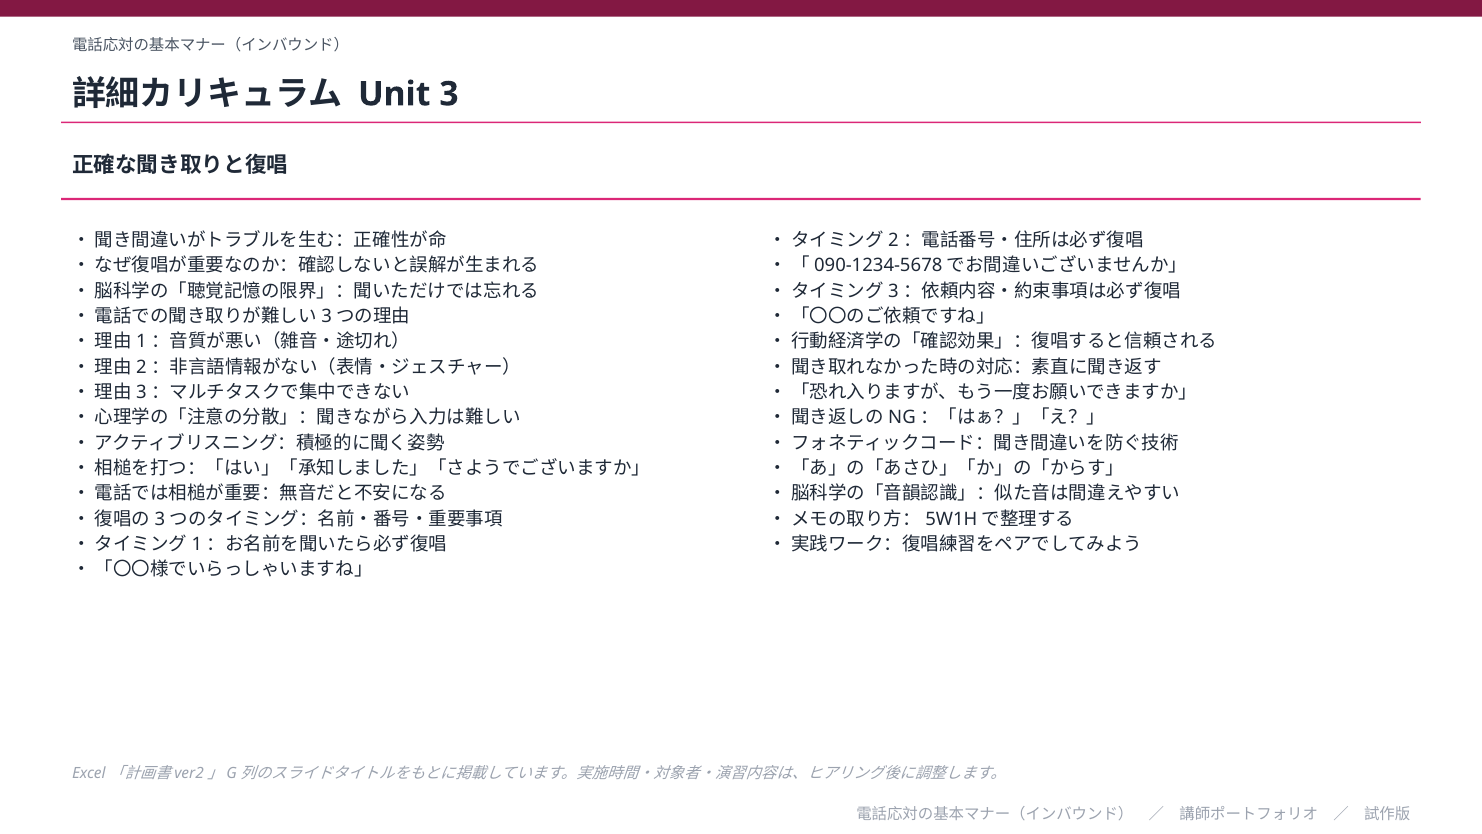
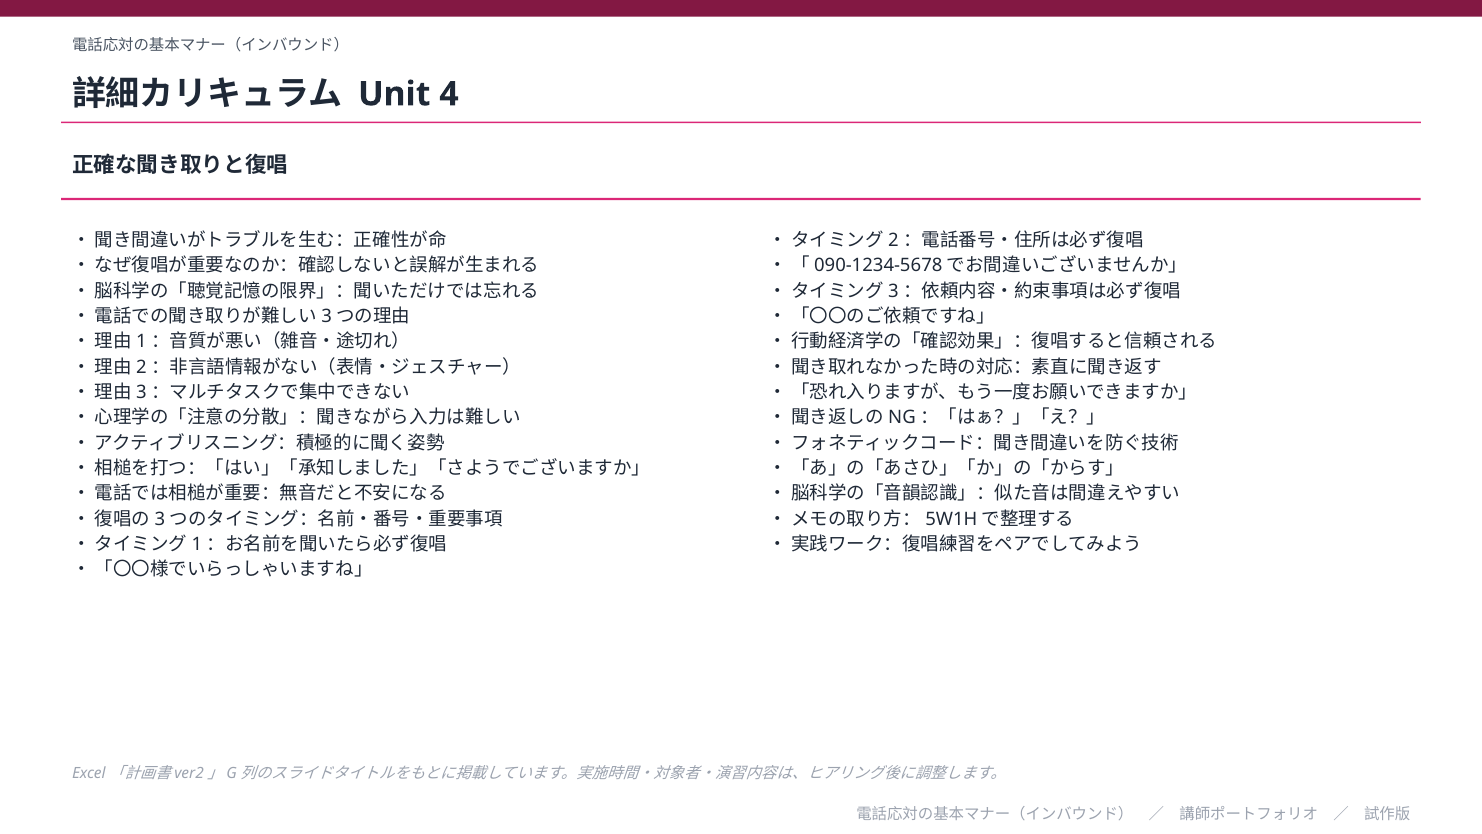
3: 3 -> 4
